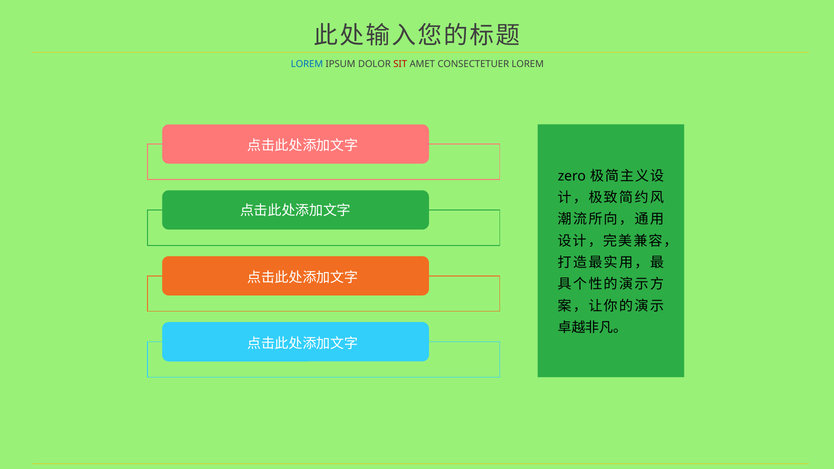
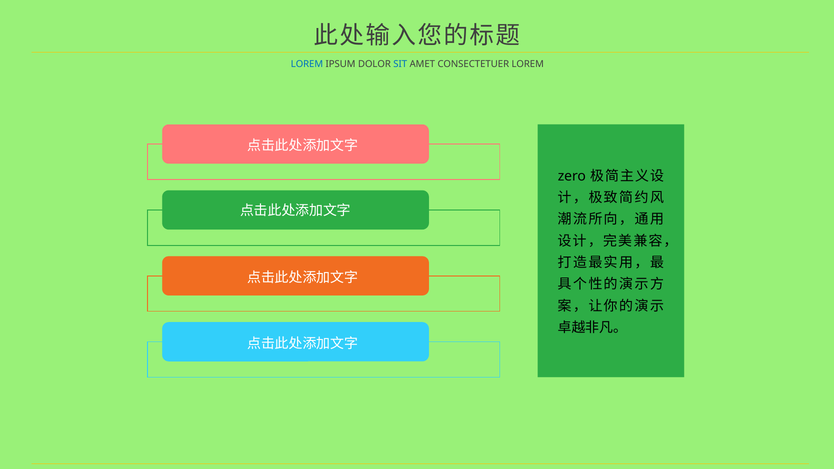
SIT colour: red -> blue
